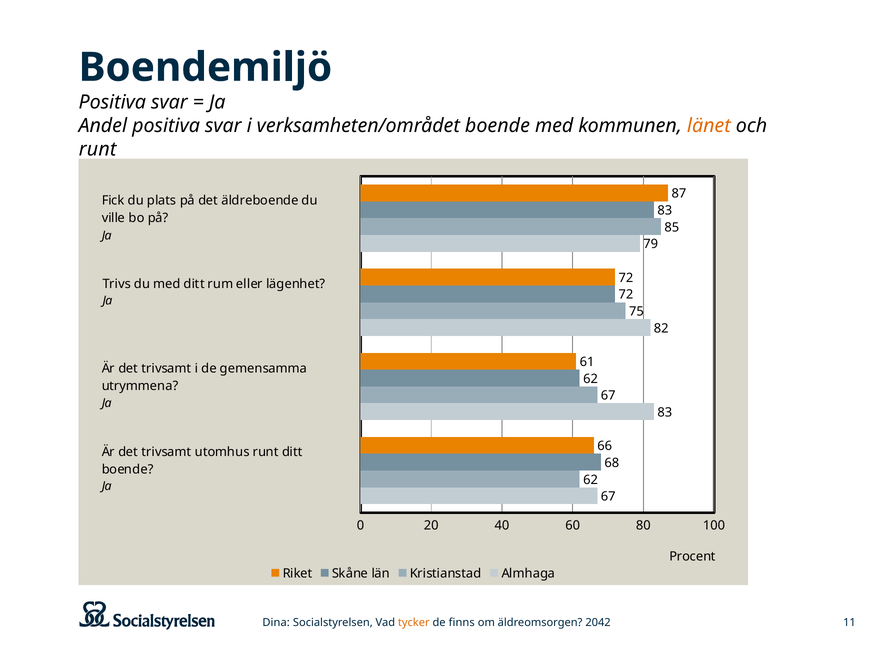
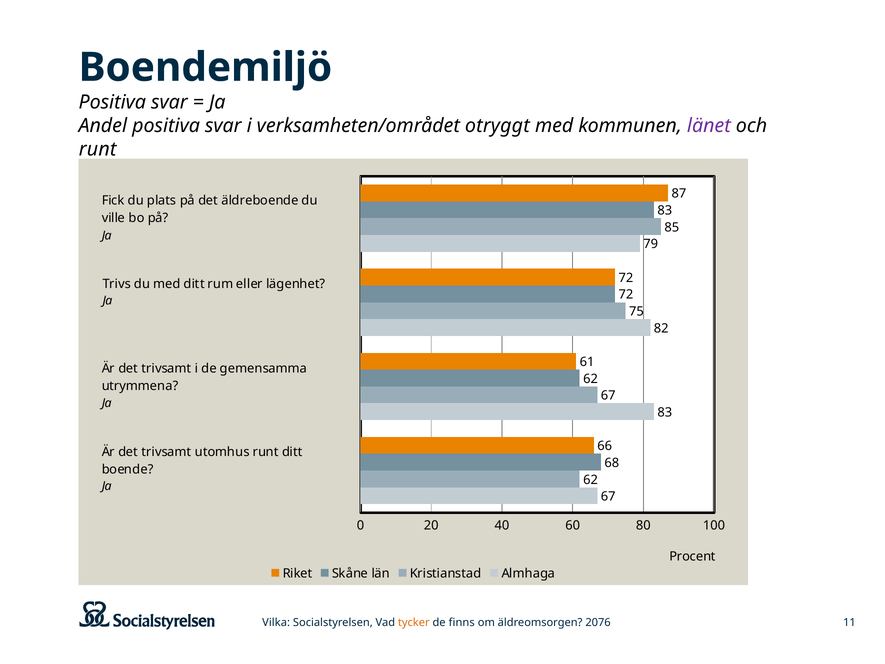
verksamheten/området boende: boende -> otryggt
länet colour: orange -> purple
Dina: Dina -> Vilka
2042: 2042 -> 2076
